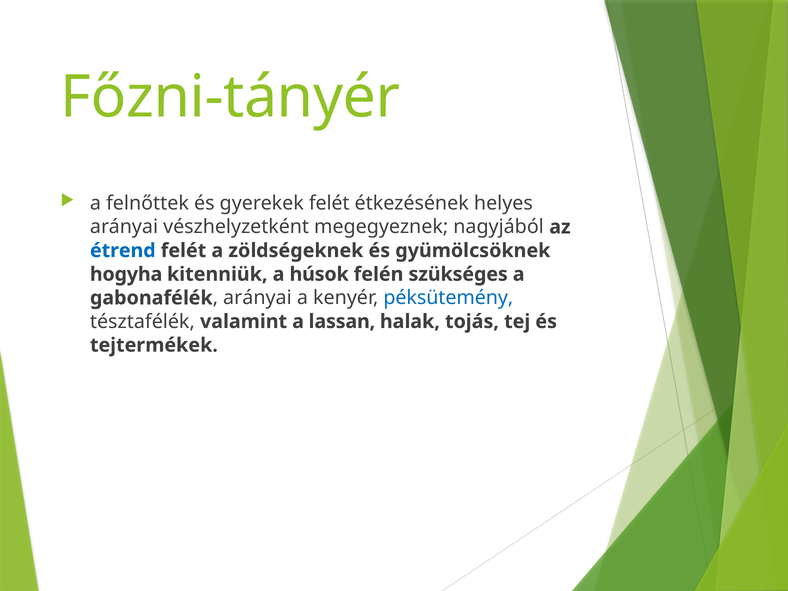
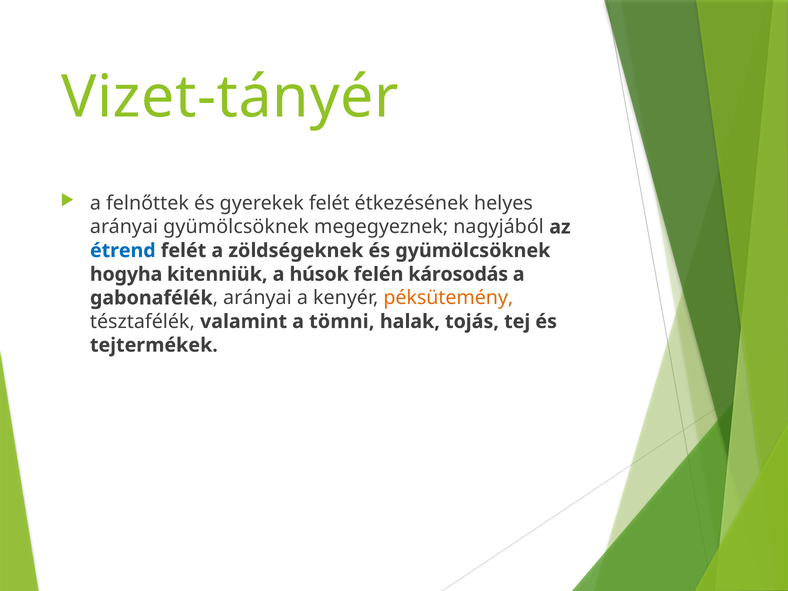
Főzni-tányér: Főzni-tányér -> Vizet-tányér
arányai vészhelyzetként: vészhelyzetként -> gyümölcsöknek
szükséges: szükséges -> károsodás
péksütemény colour: blue -> orange
lassan: lassan -> tömni
